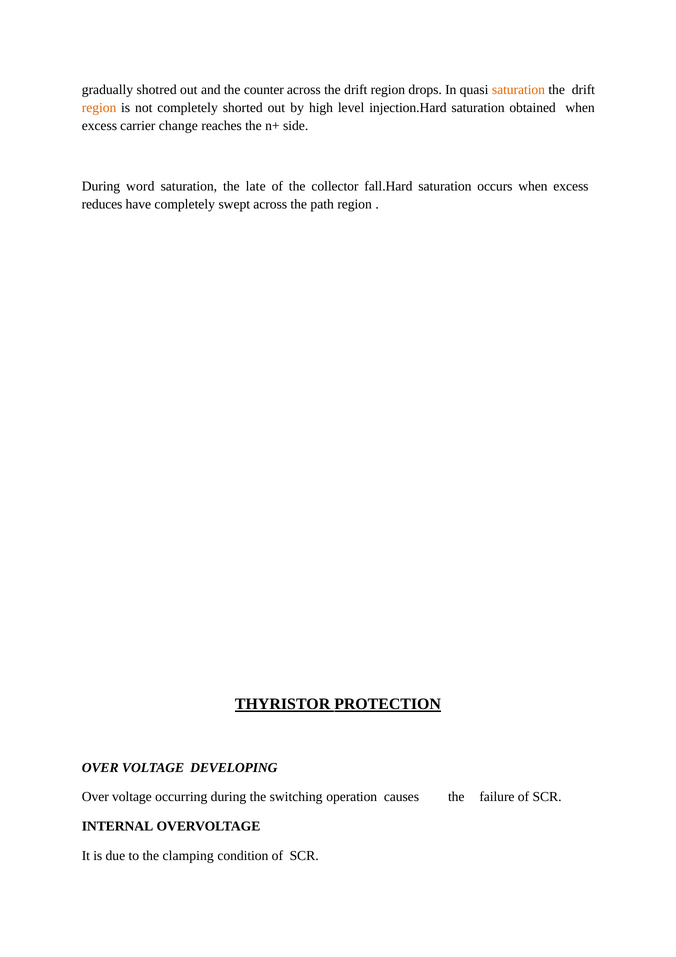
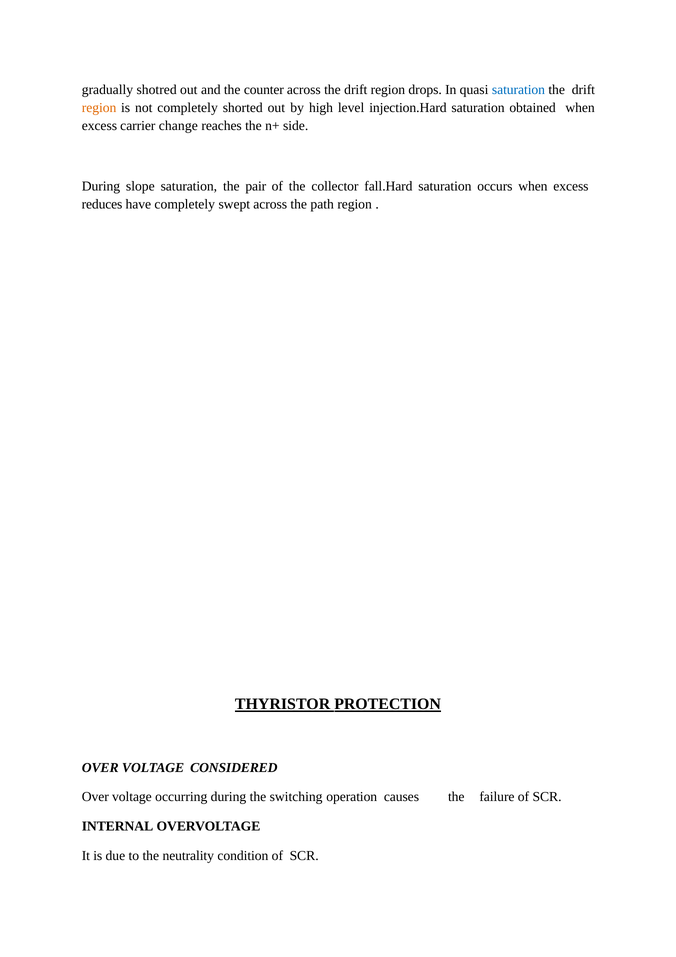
saturation at (518, 90) colour: orange -> blue
word: word -> slope
late: late -> pair
DEVELOPING: DEVELOPING -> CONSIDERED
clamping: clamping -> neutrality
